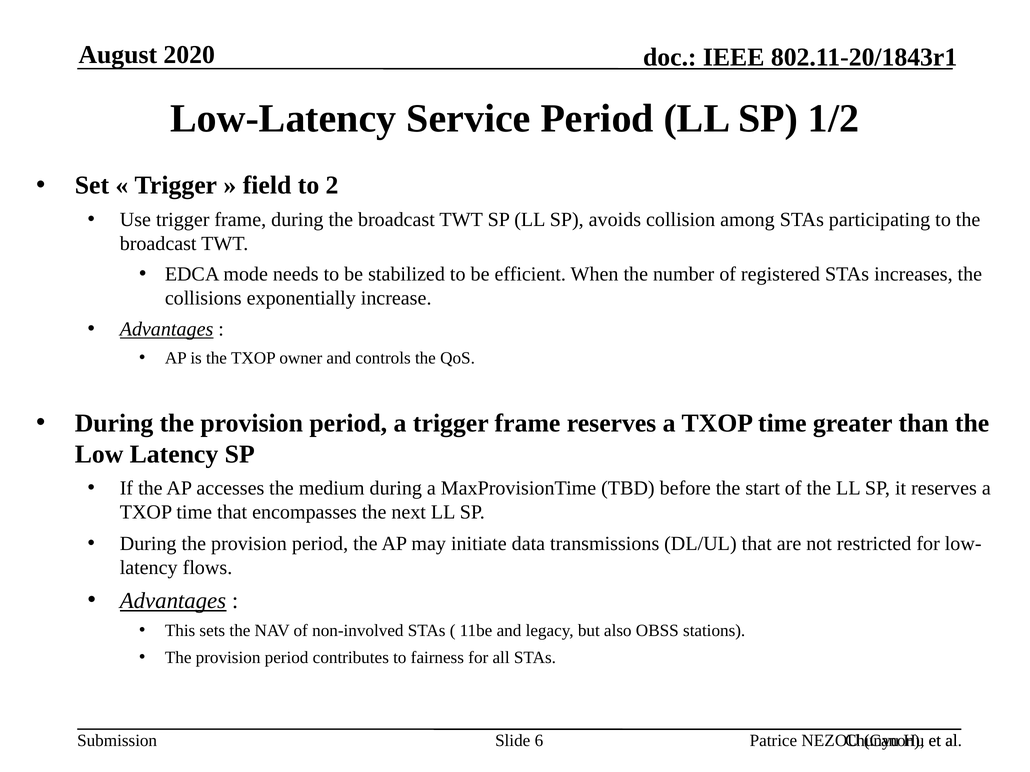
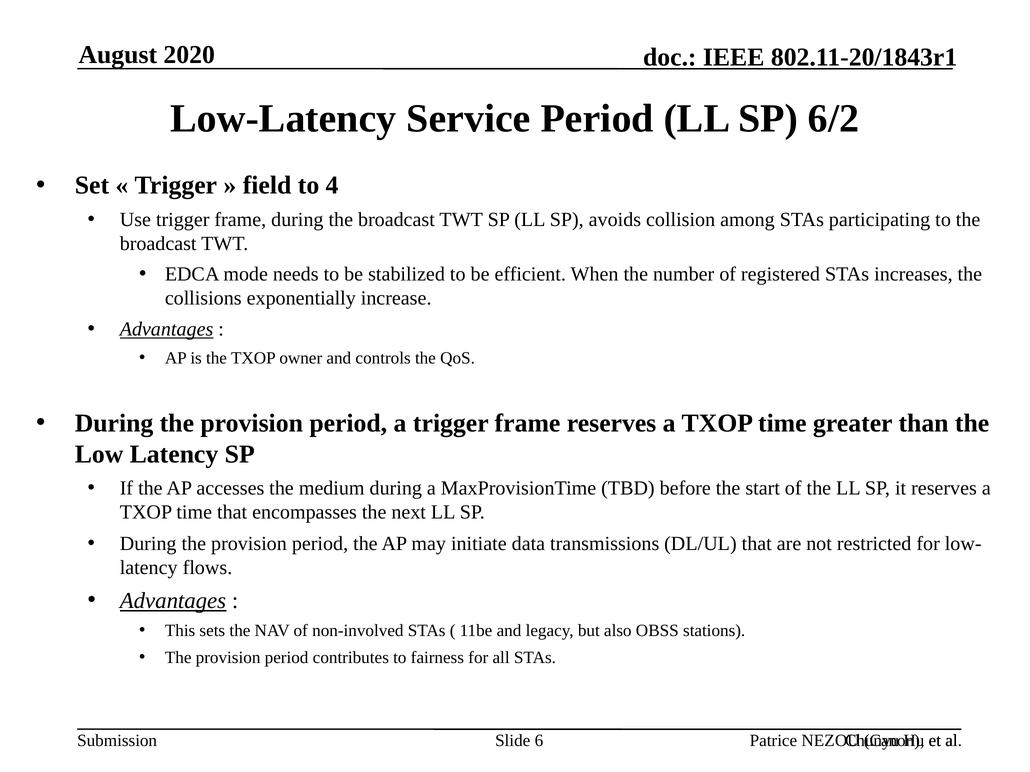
1/2: 1/2 -> 6/2
2: 2 -> 4
